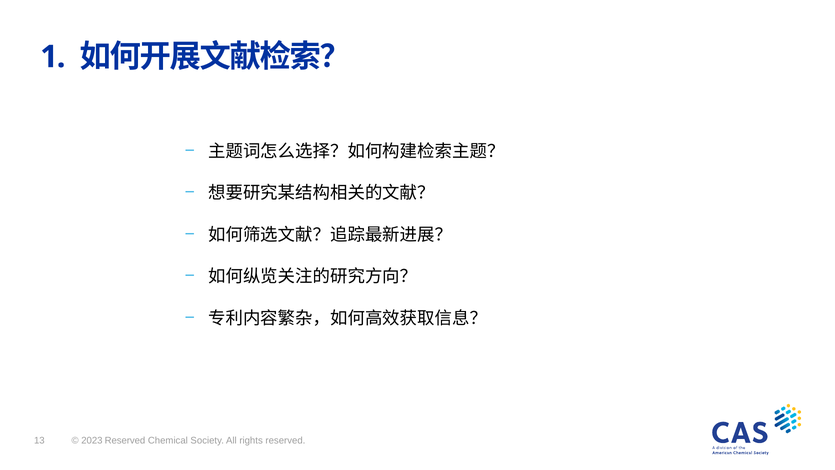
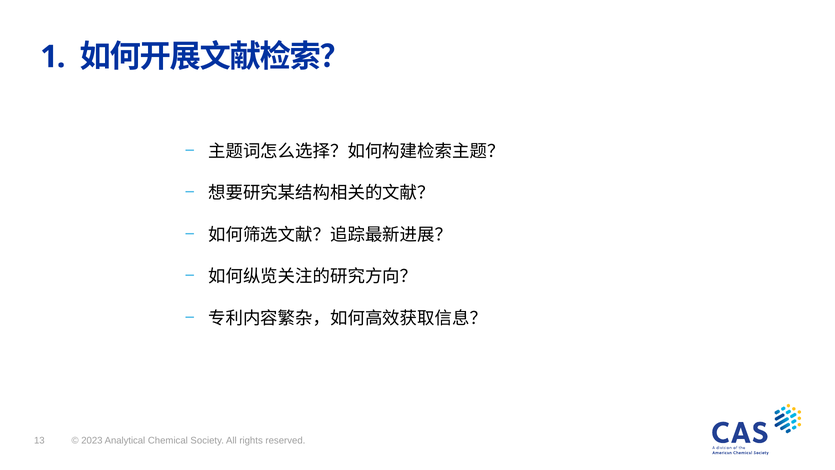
2023 Reserved: Reserved -> Analytical
